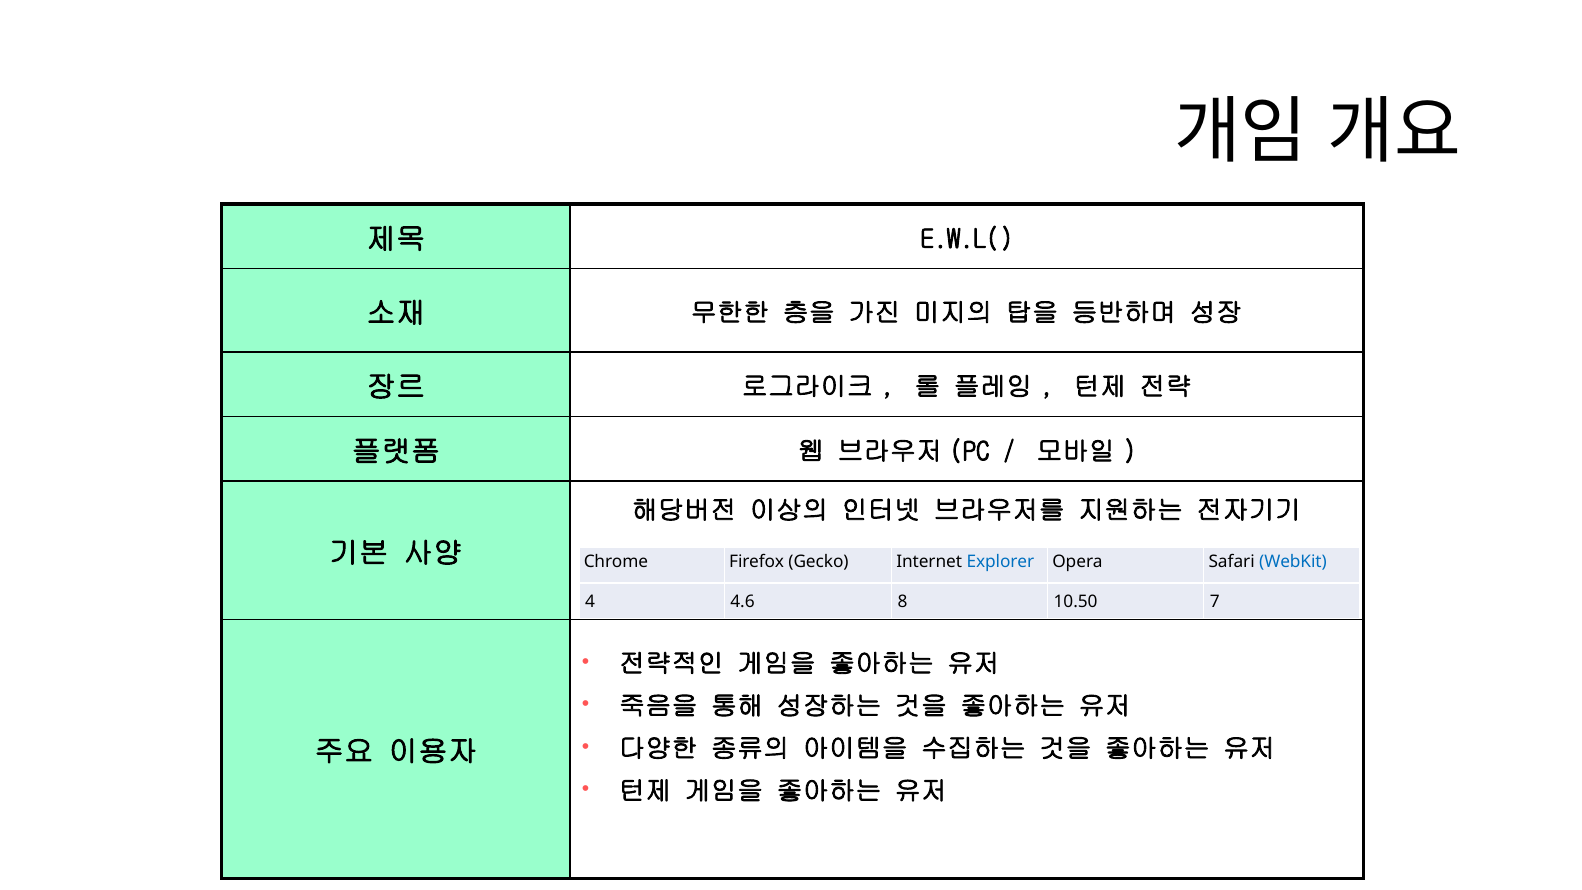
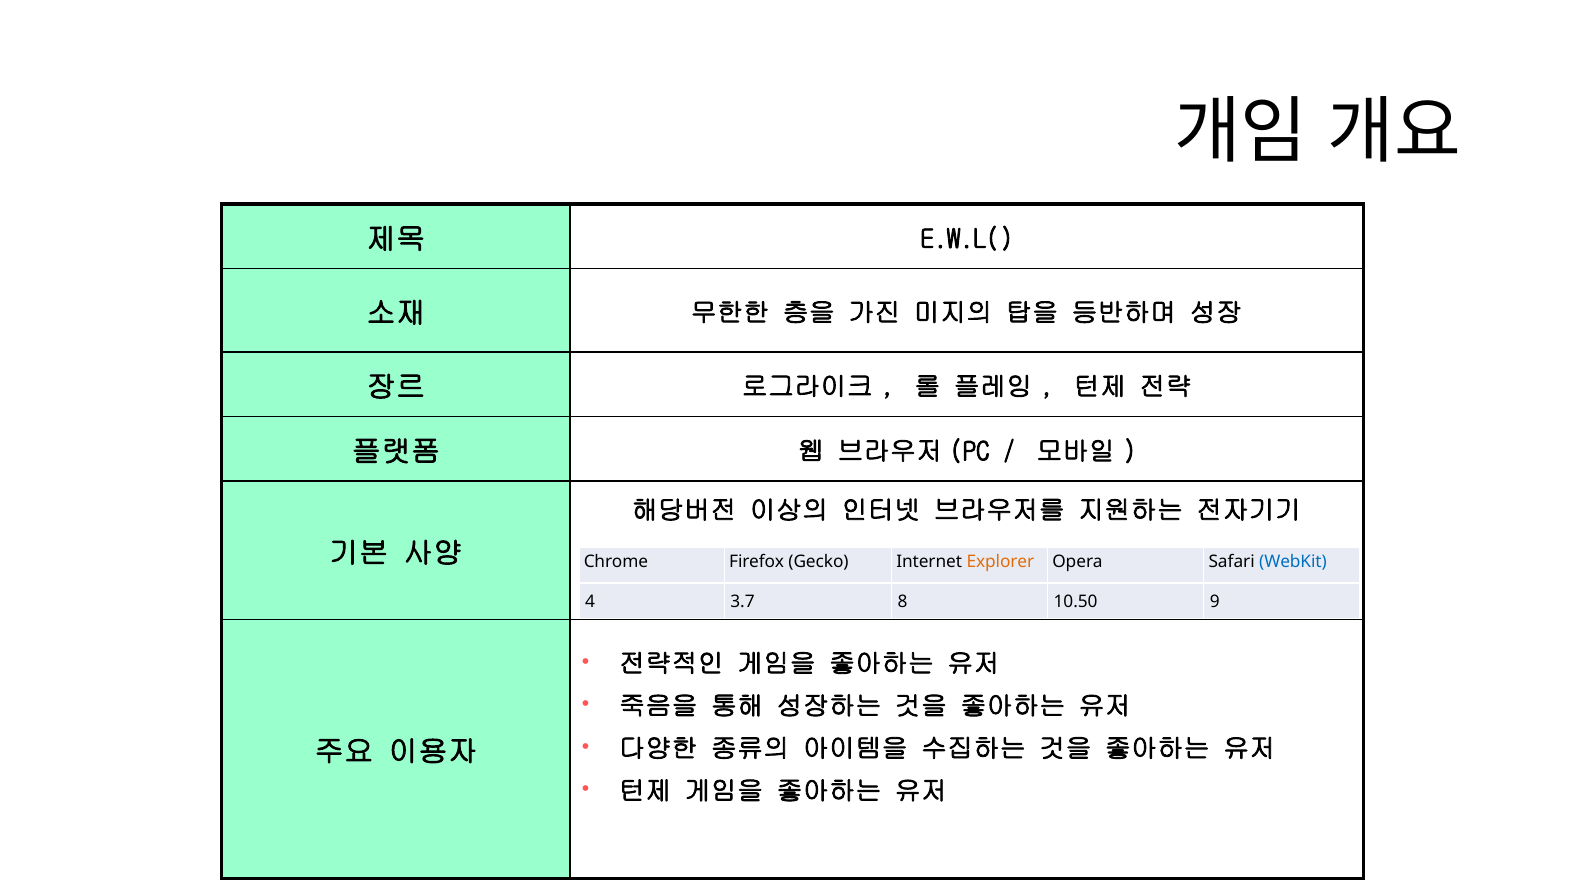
Explorer colour: blue -> orange
4.6: 4.6 -> 3.7
7: 7 -> 9
